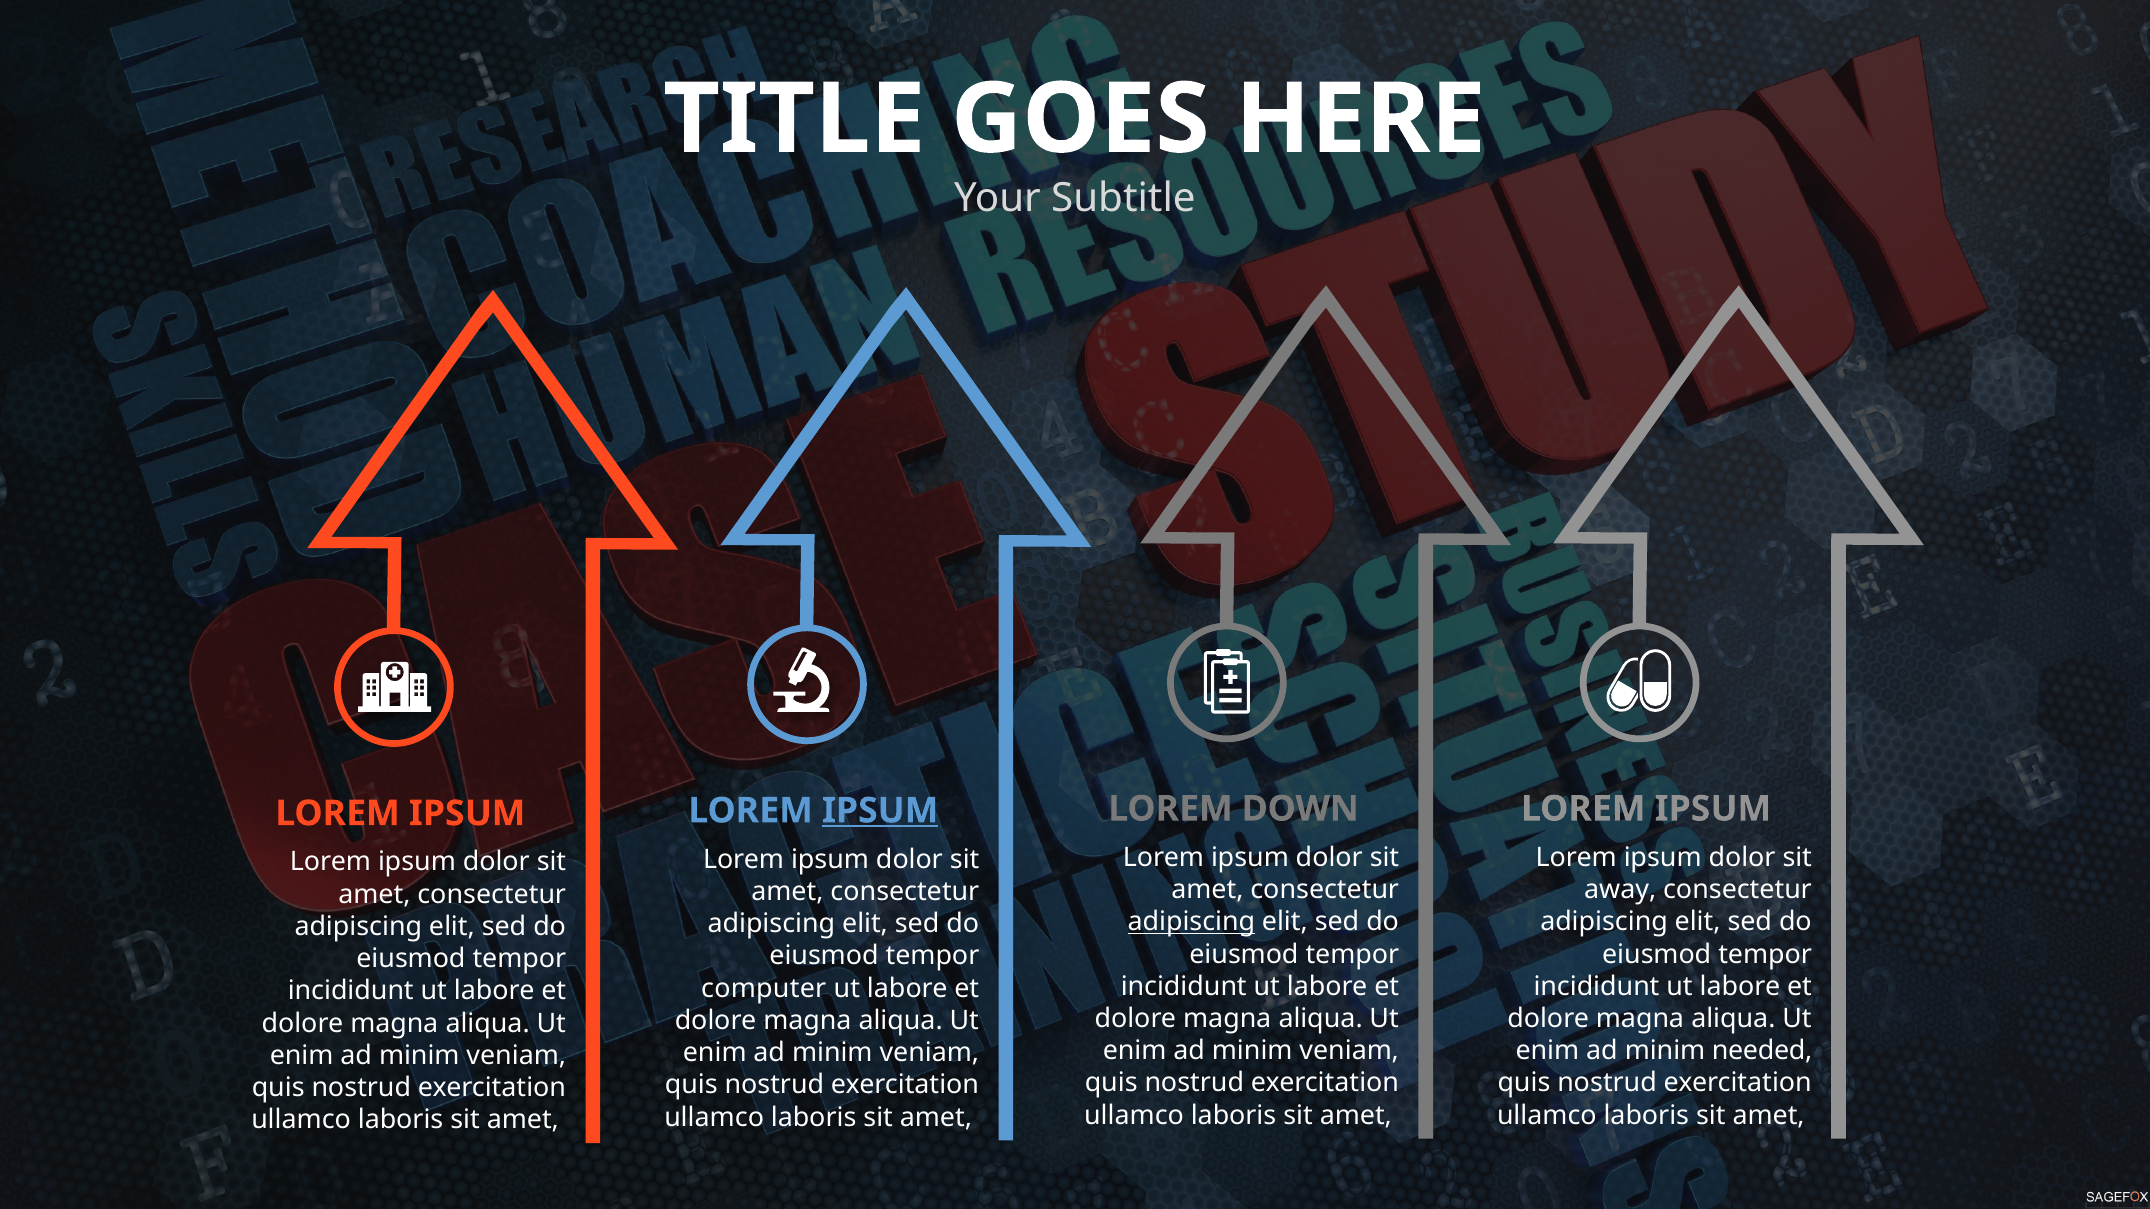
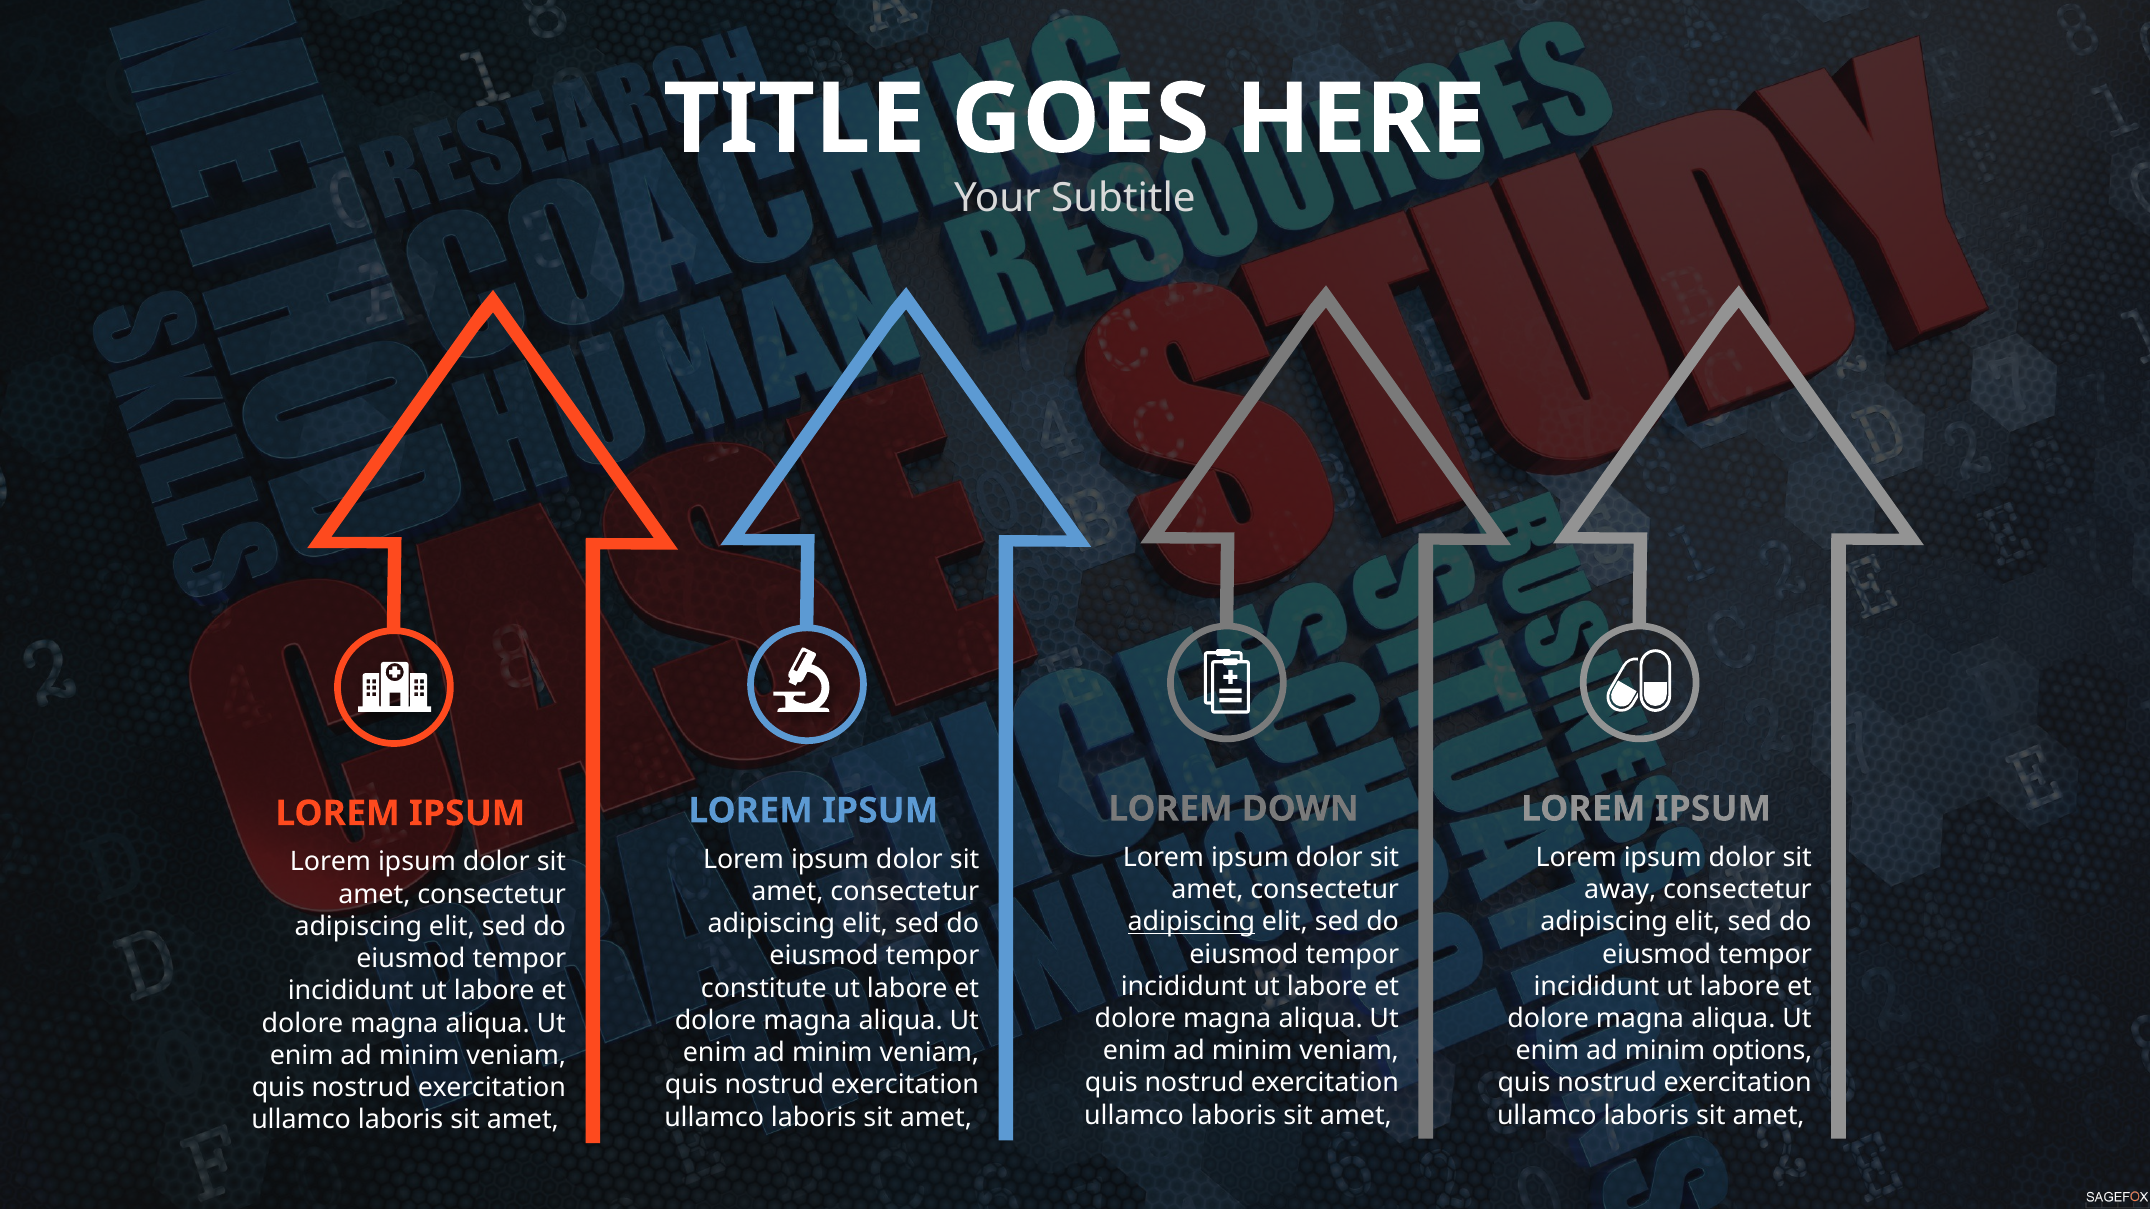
IPSUM at (880, 811) underline: present -> none
computer: computer -> constitute
needed: needed -> options
